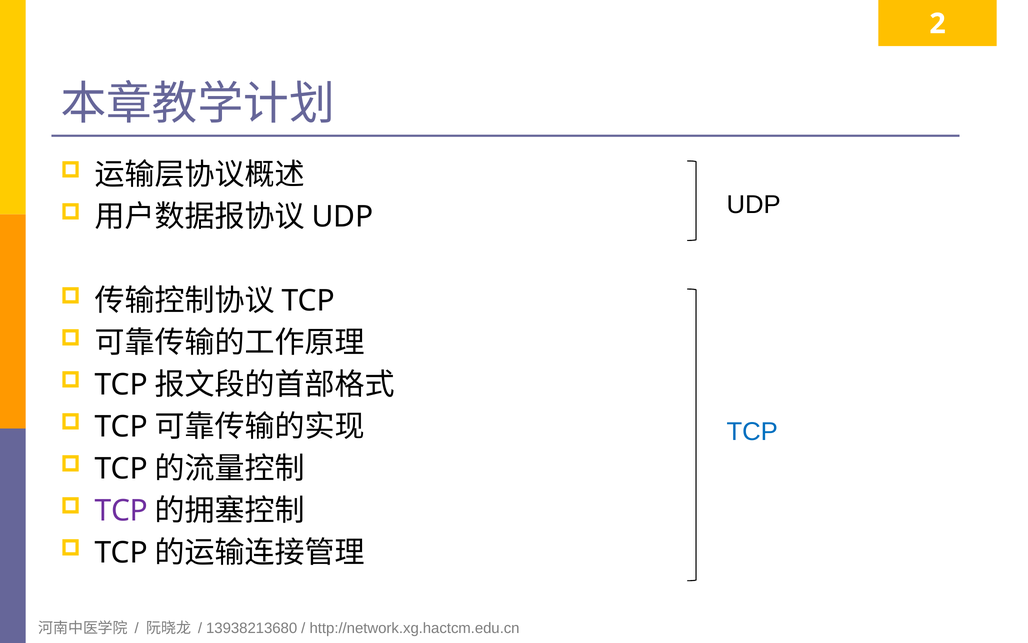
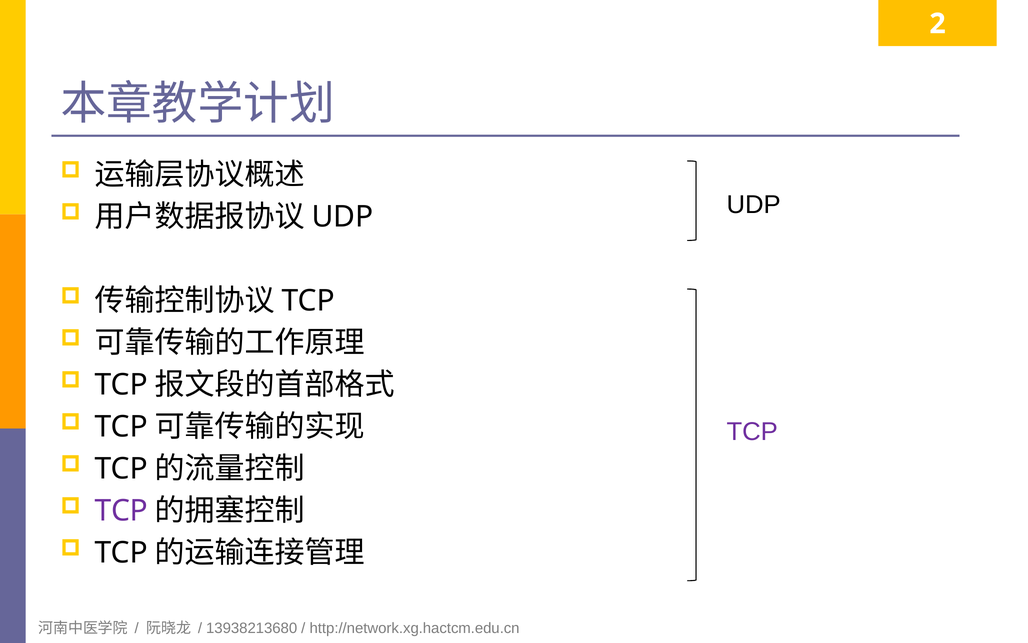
TCP at (752, 431) colour: blue -> purple
